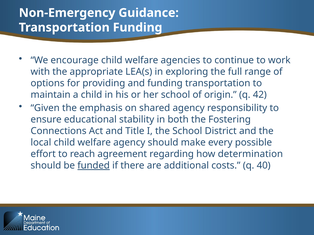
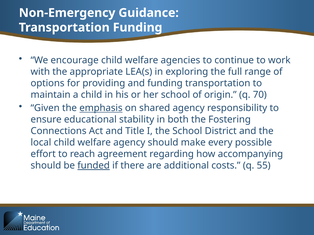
42: 42 -> 70
emphasis underline: none -> present
determination: determination -> accompanying
40: 40 -> 55
